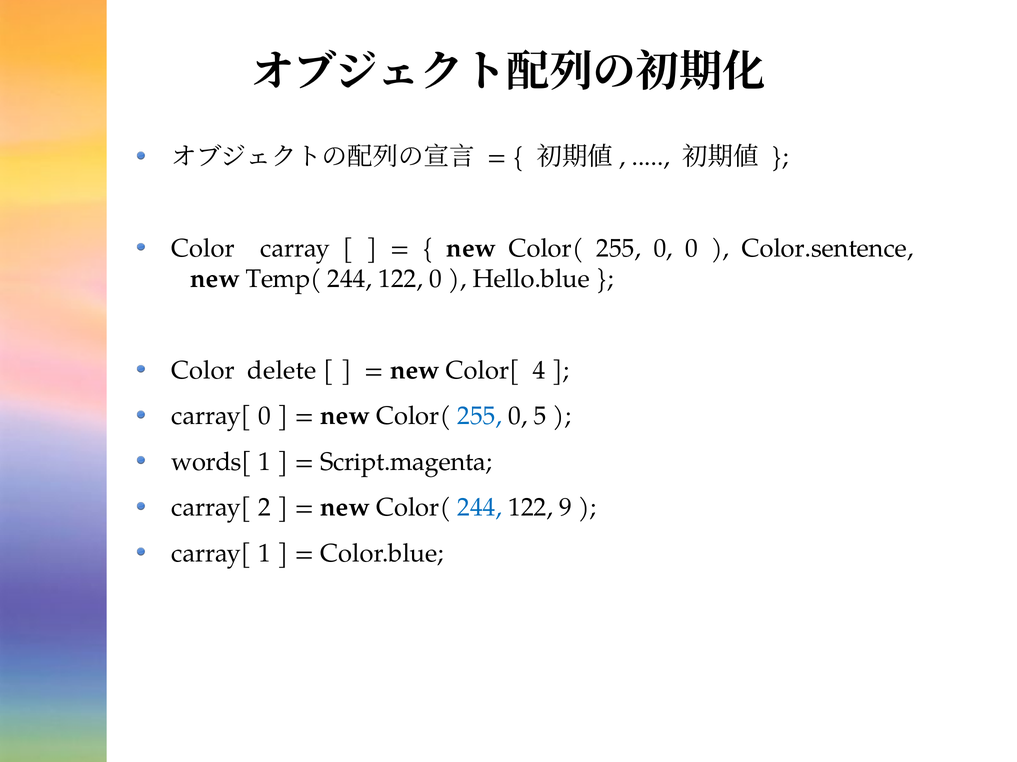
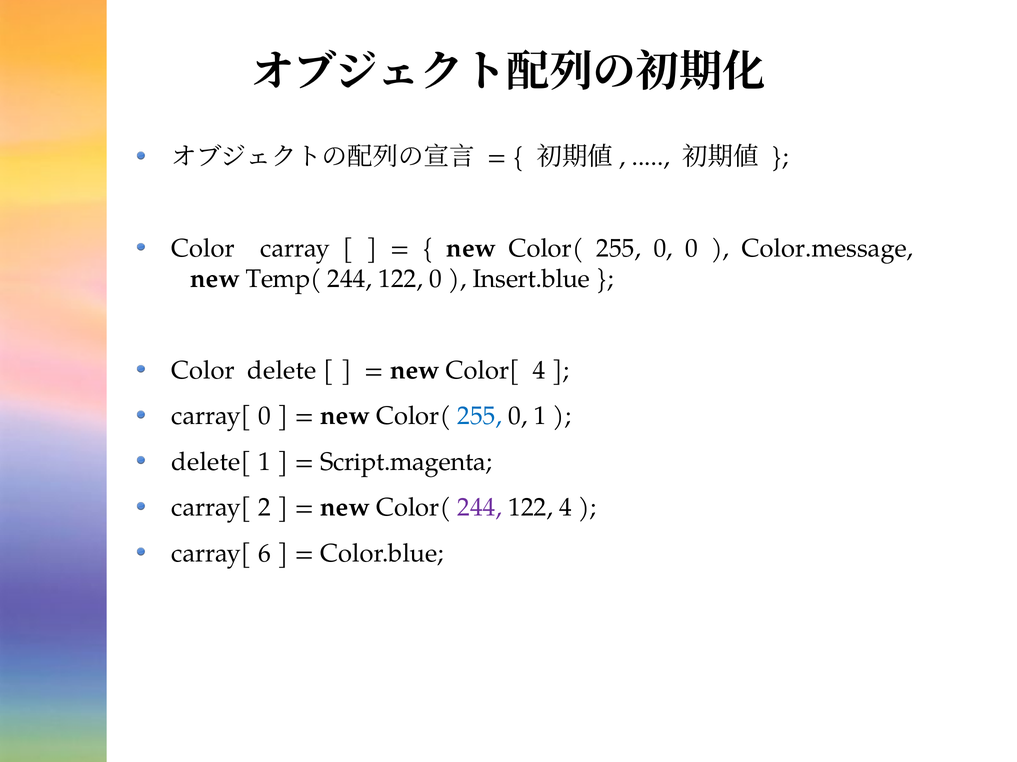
Color.sentence: Color.sentence -> Color.message
Hello.blue: Hello.blue -> Insert.blue
0 5: 5 -> 1
words[: words[ -> delete[
244 at (480, 508) colour: blue -> purple
122 9: 9 -> 4
carray[ 1: 1 -> 6
